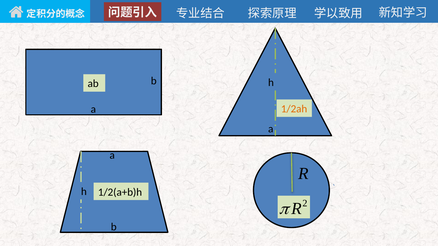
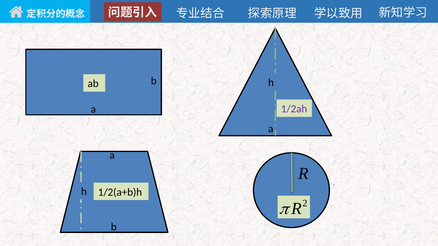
1/2ah colour: orange -> purple
